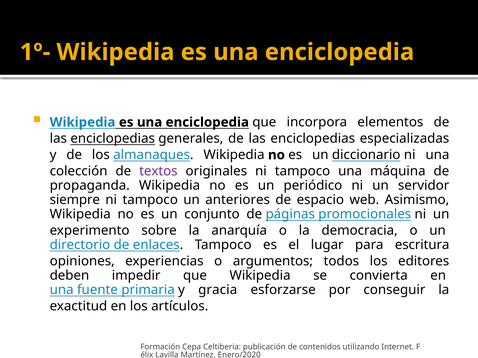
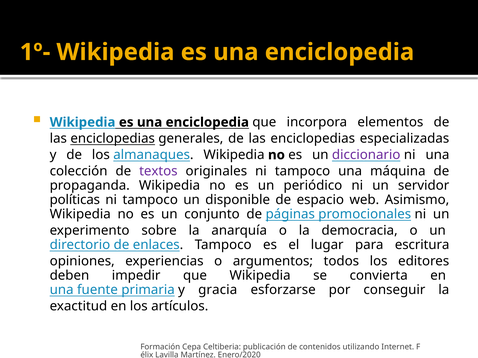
diccionario colour: black -> purple
siempre: siempre -> políticas
anteriores: anteriores -> disponible
